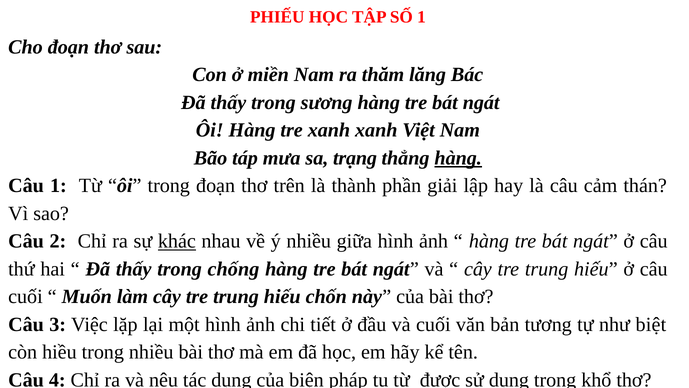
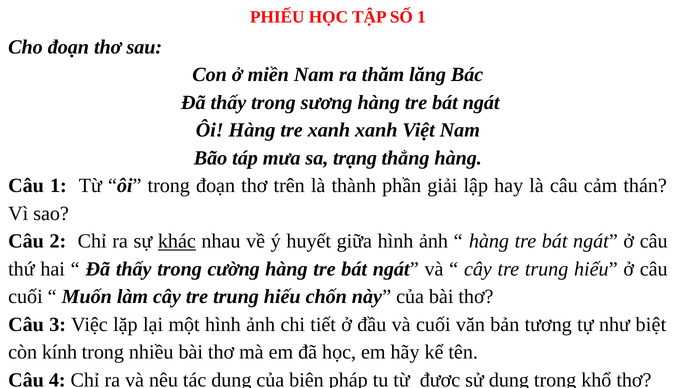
hàng at (458, 158) underline: present -> none
ý nhiều: nhiều -> huyết
chống: chống -> cường
hiều: hiều -> kính
